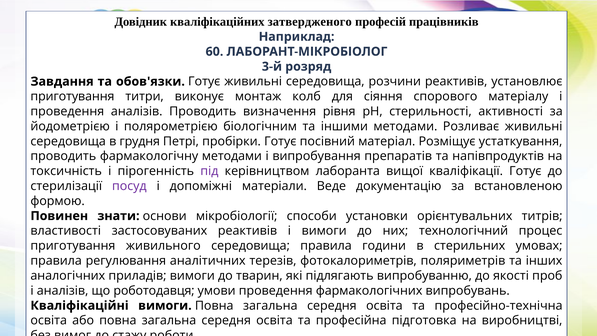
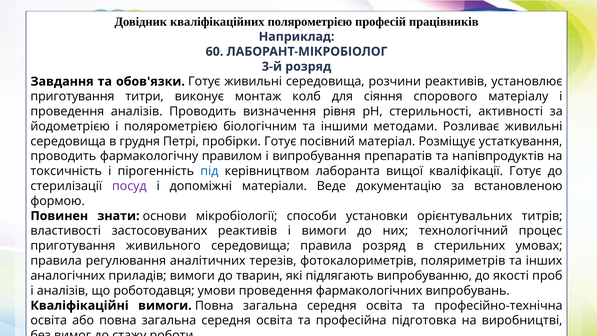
кваліфікаційних затвердженого: затвердженого -> полярометрією
фармакологічну методами: методами -> правилом
під colour: purple -> blue
правила години: години -> розряд
